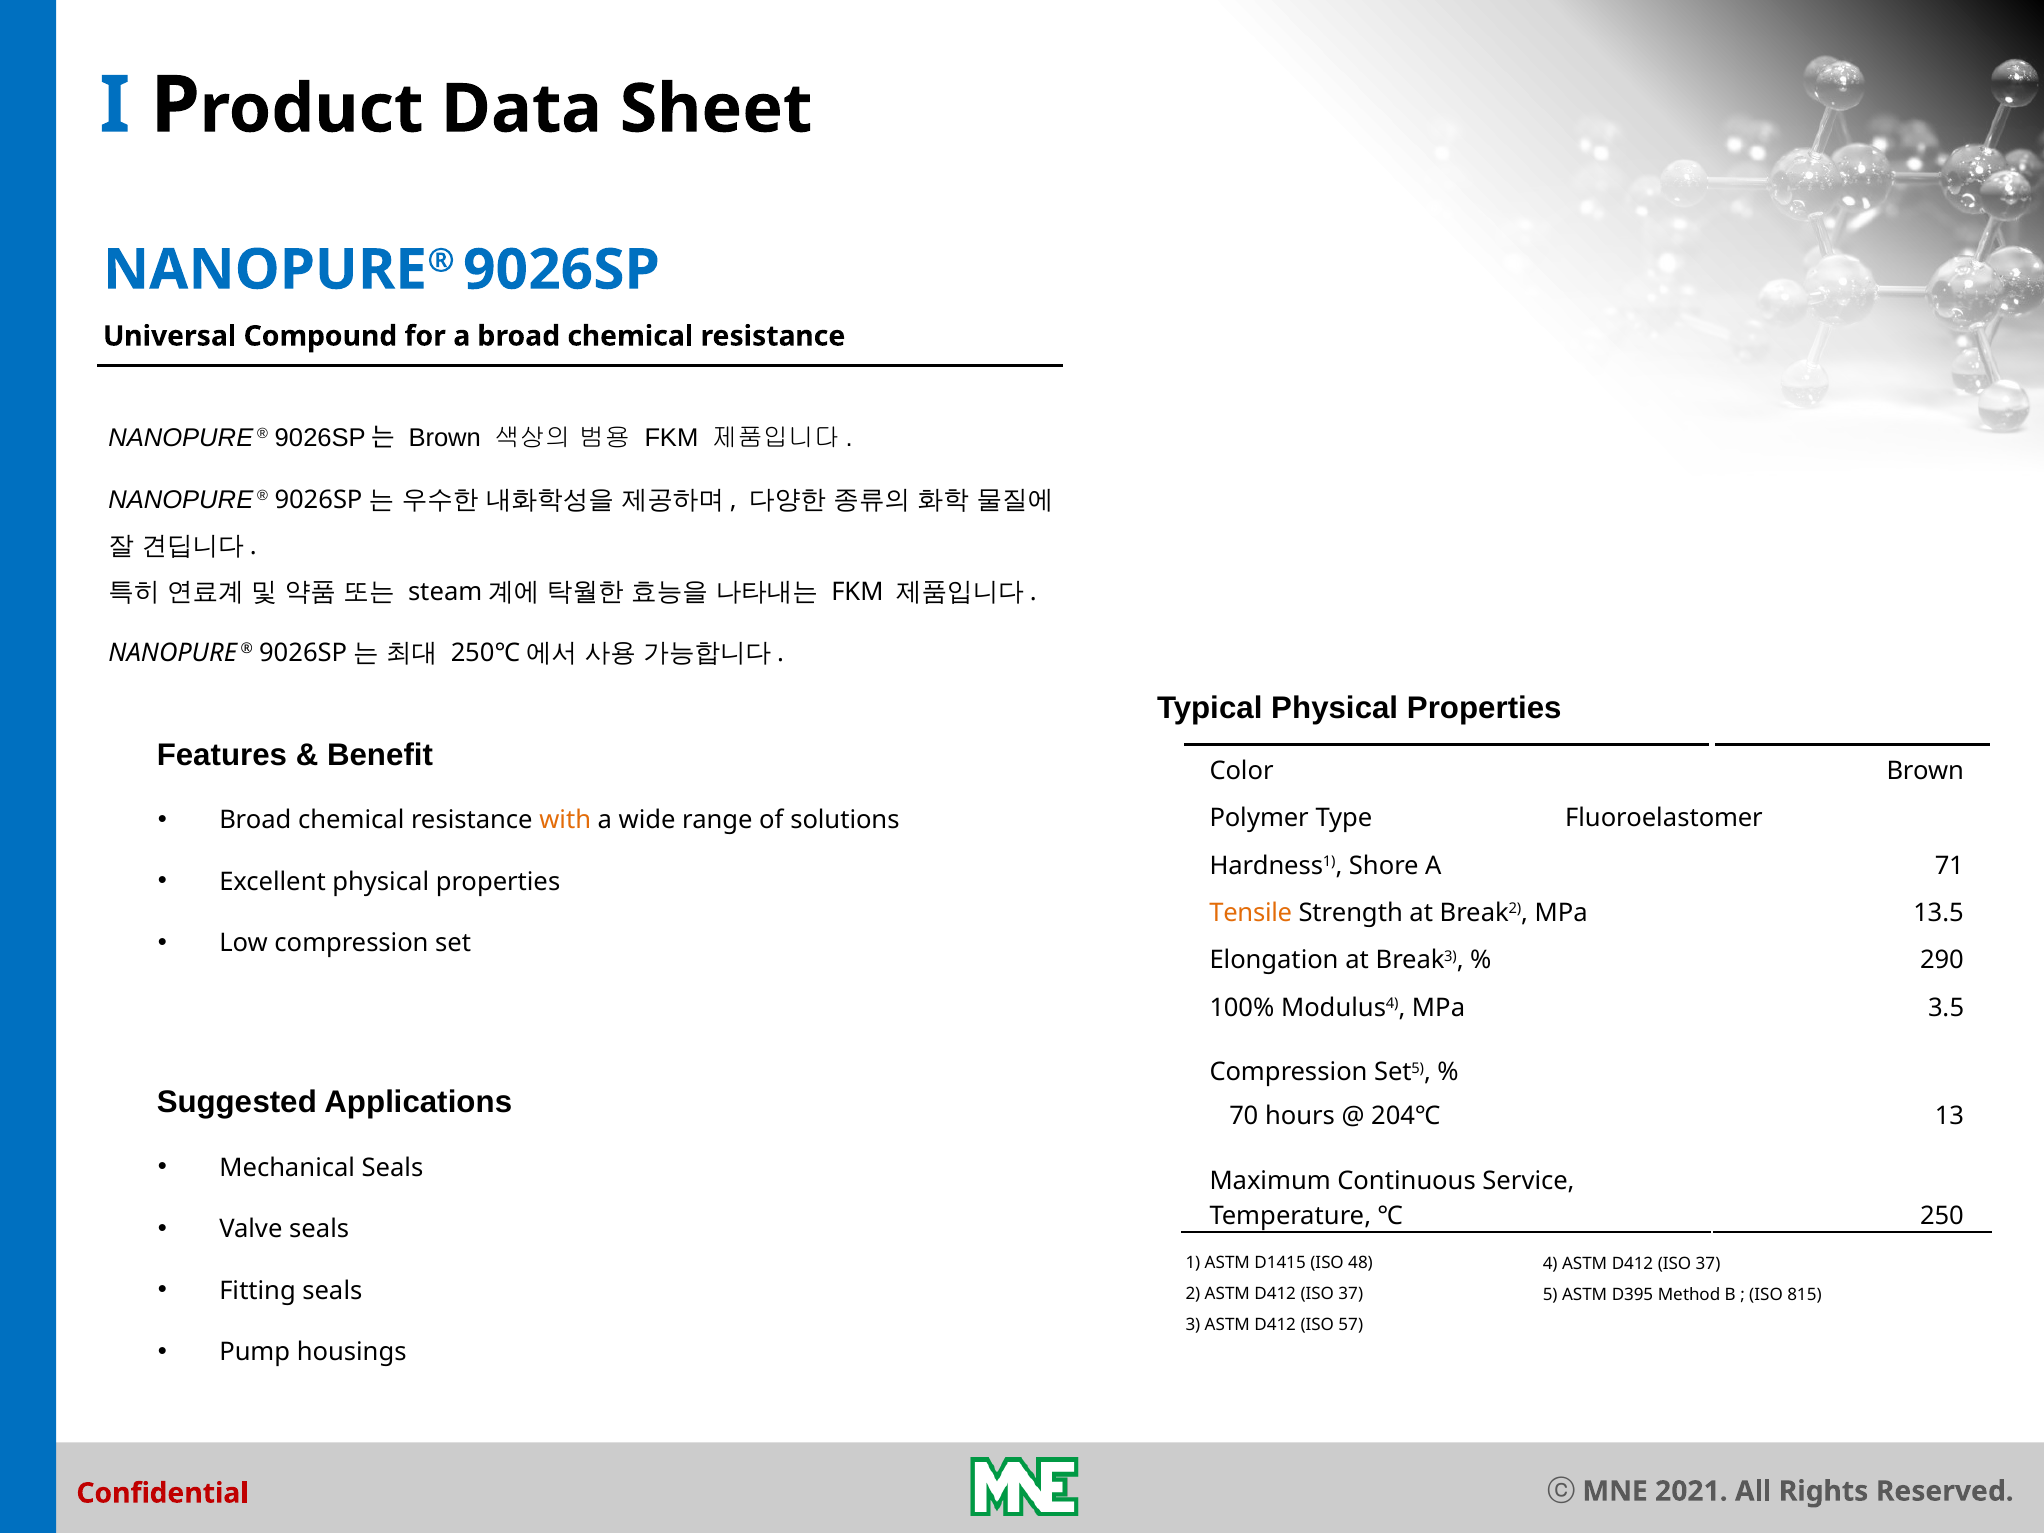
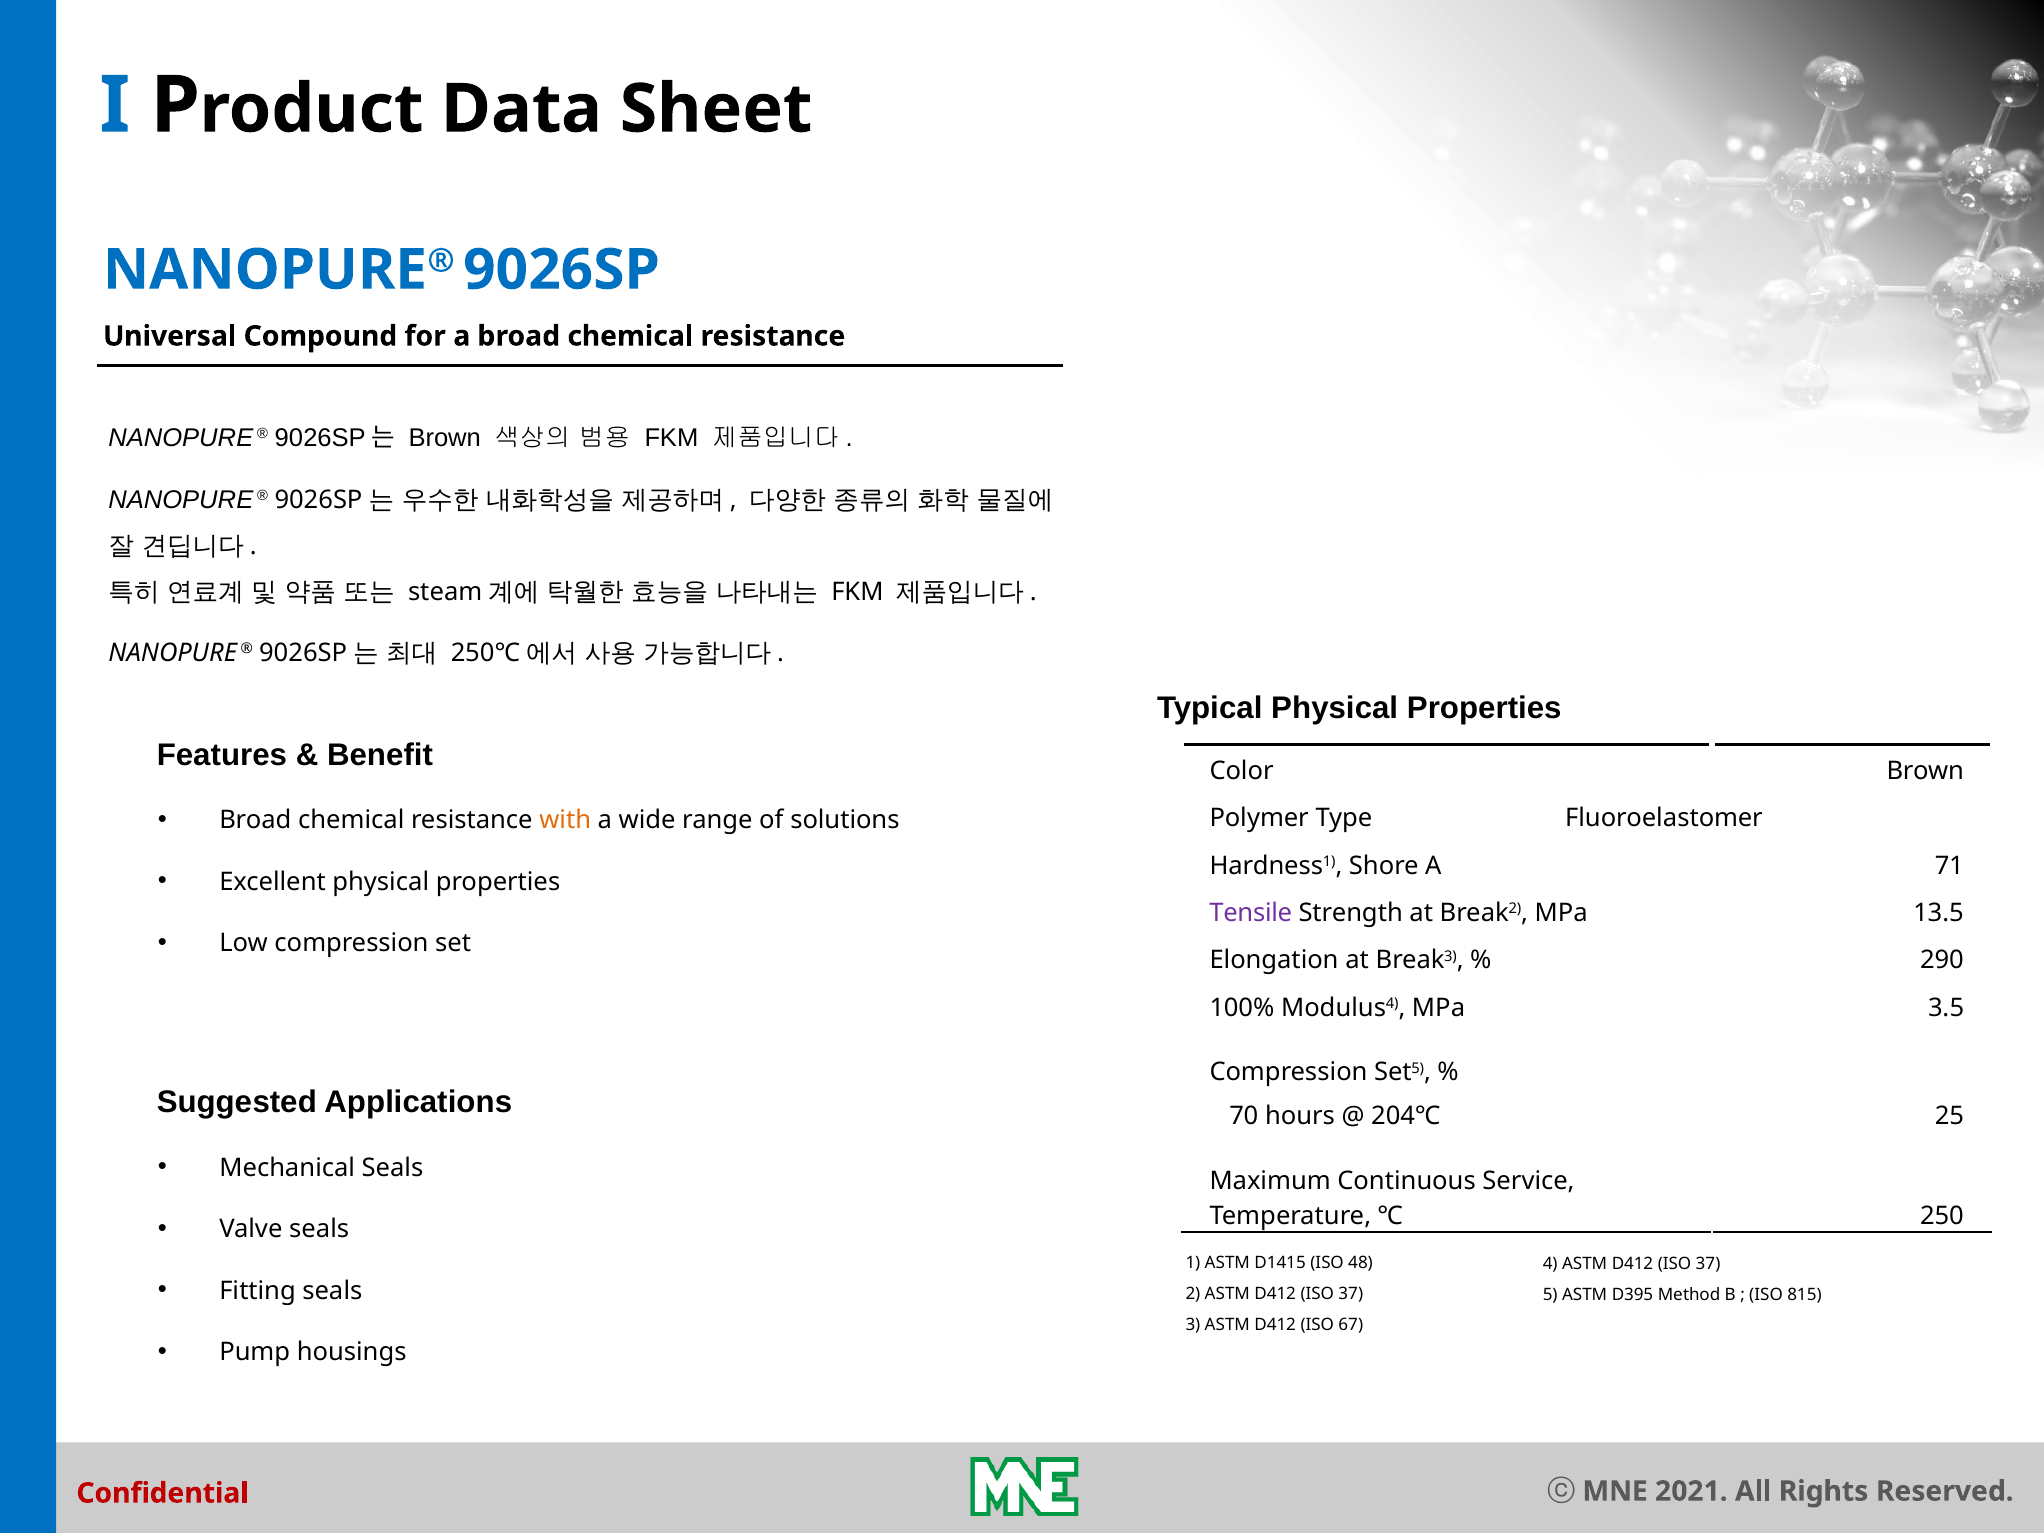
Tensile colour: orange -> purple
13: 13 -> 25
57: 57 -> 67
